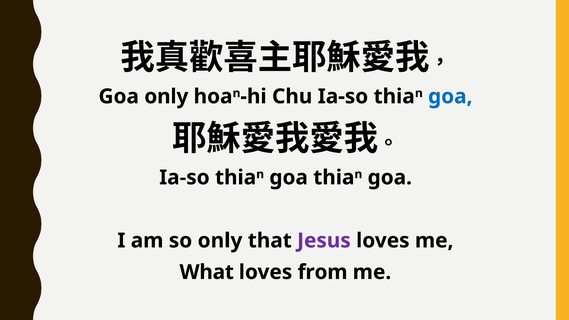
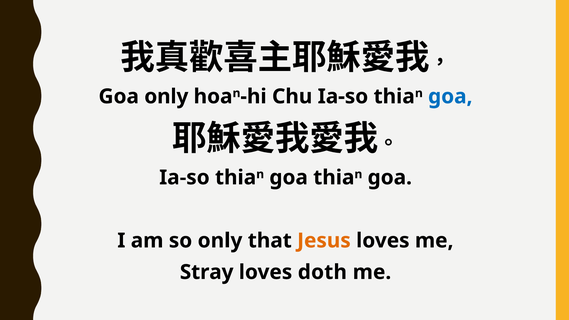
Jesus colour: purple -> orange
What: What -> Stray
from: from -> doth
